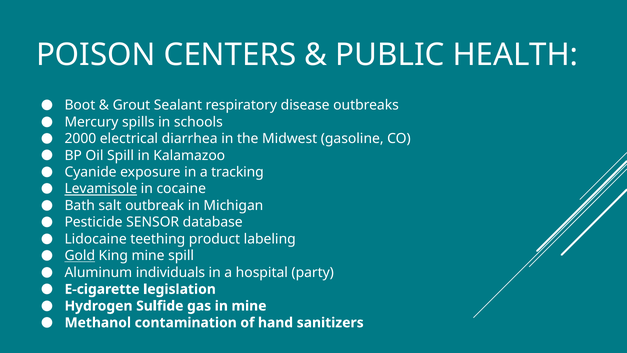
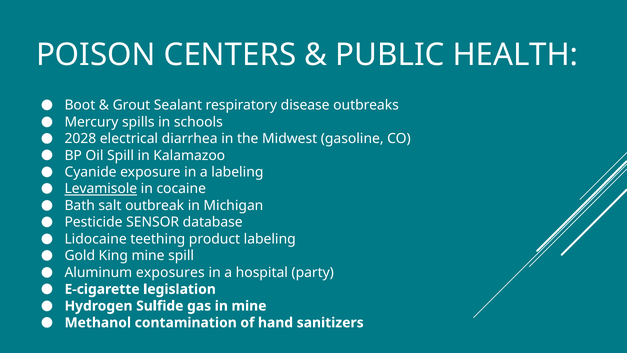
2000: 2000 -> 2028
a tracking: tracking -> labeling
Gold underline: present -> none
individuals: individuals -> exposures
